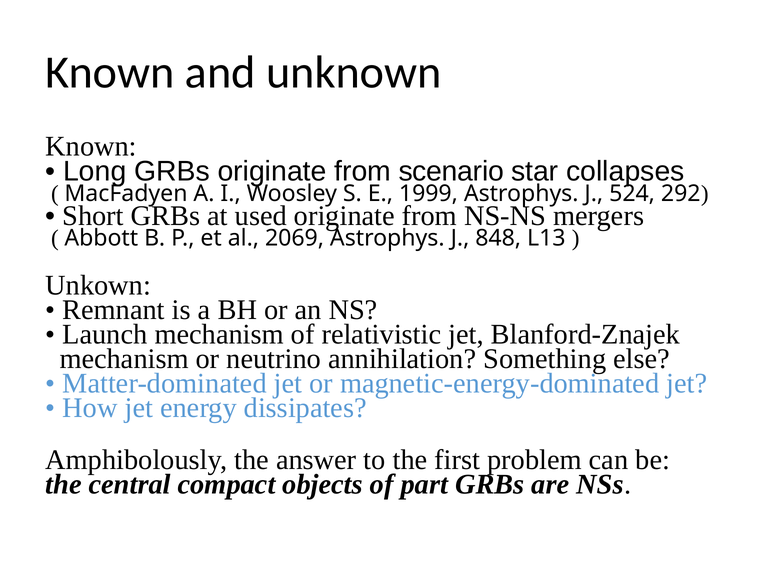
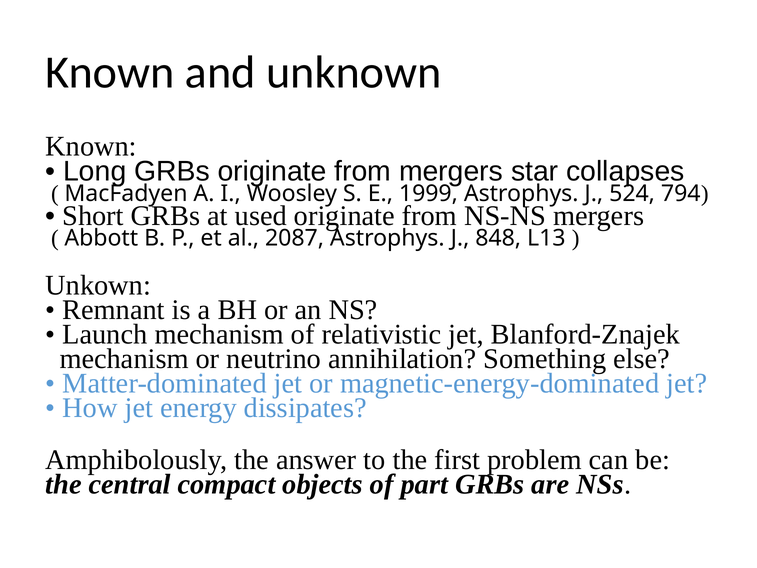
from scenario: scenario -> mergers
292: 292 -> 794
2069: 2069 -> 2087
